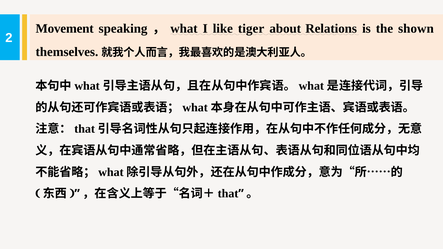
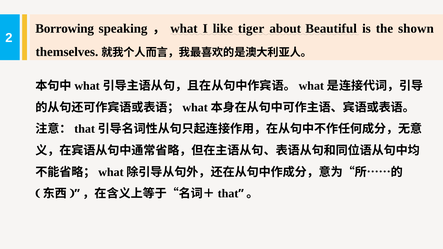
Movement: Movement -> Borrowing
Relations: Relations -> Beautiful
